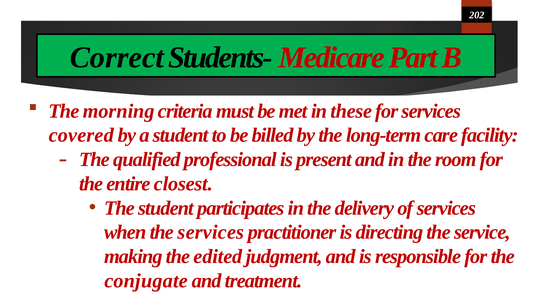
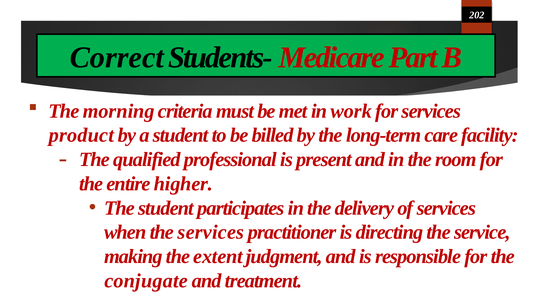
these: these -> work
covered: covered -> product
closest: closest -> higher
edited: edited -> extent
